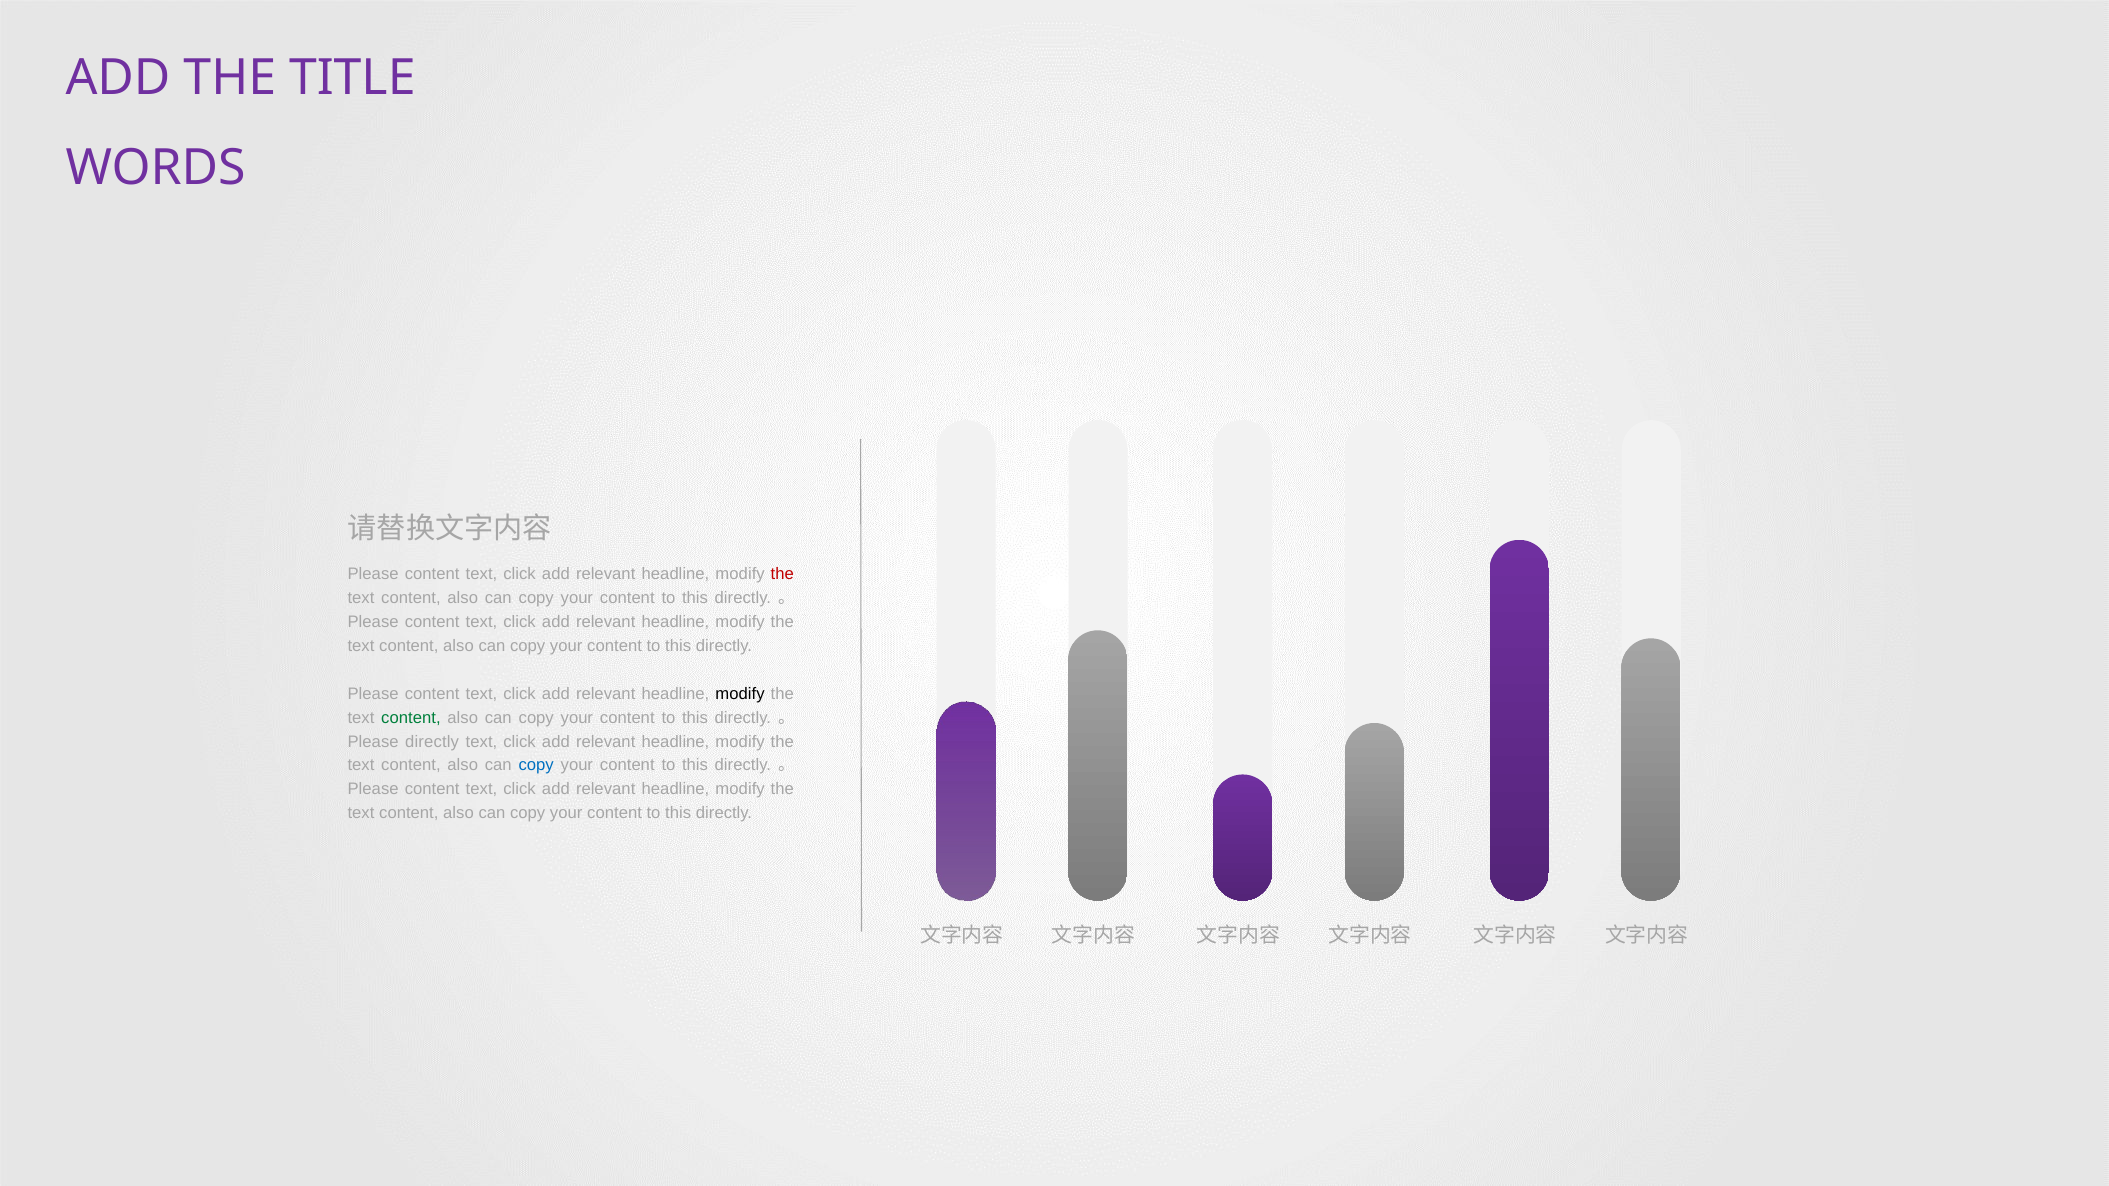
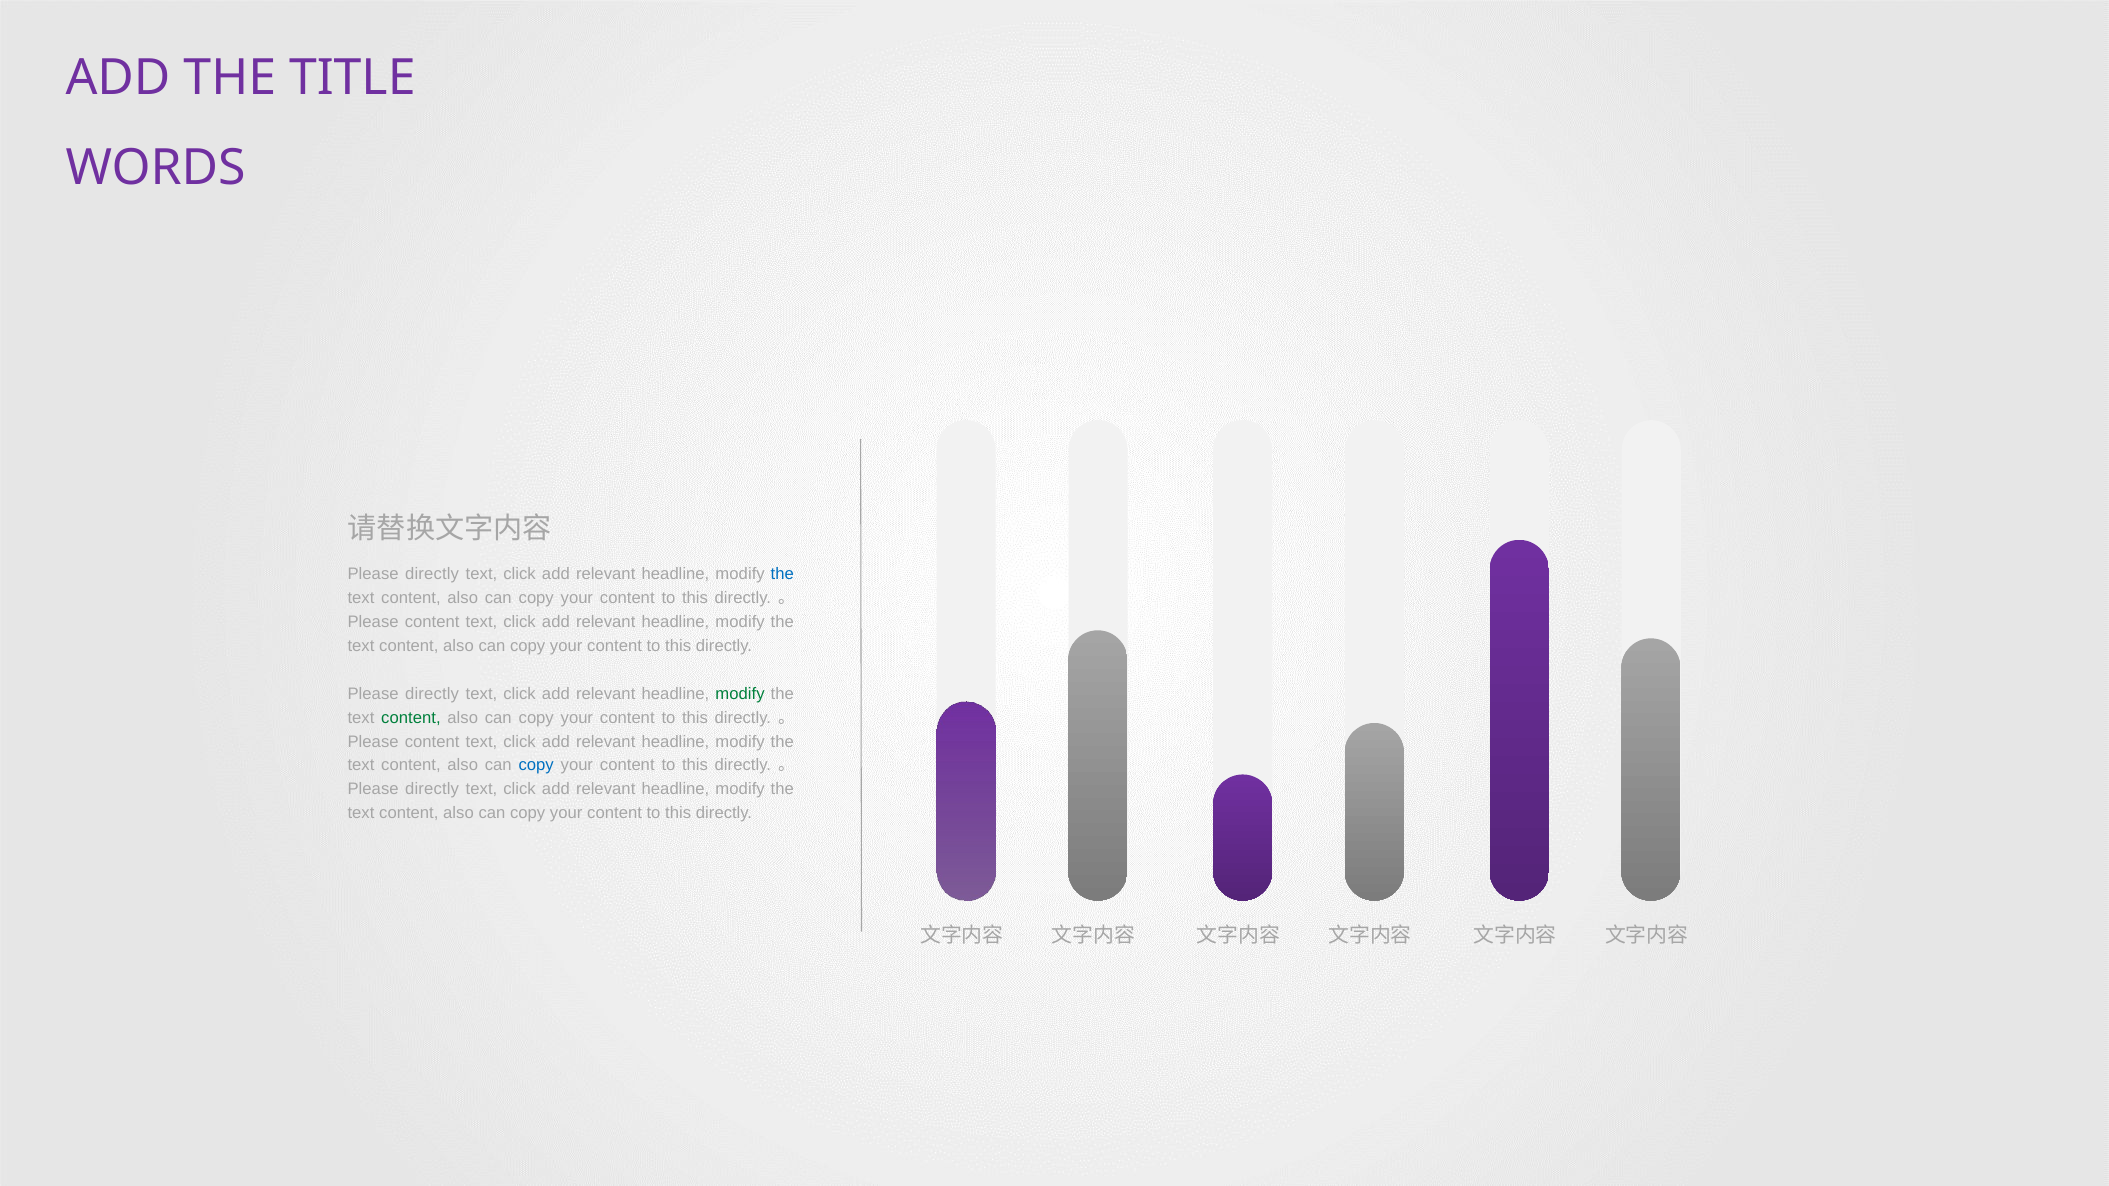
content at (432, 574): content -> directly
the at (782, 574) colour: red -> blue
content at (432, 694): content -> directly
modify at (740, 694) colour: black -> green
directly at (432, 742): directly -> content
content at (432, 790): content -> directly
